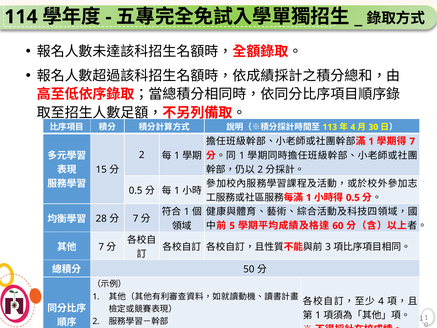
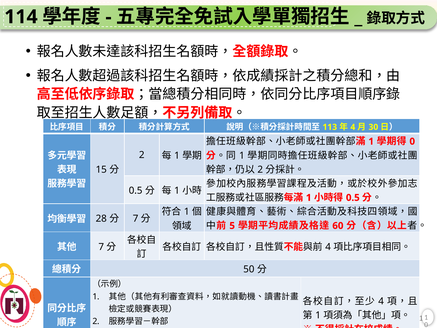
7 at (412, 141): 7 -> 0
3 at (328, 247): 3 -> 4
